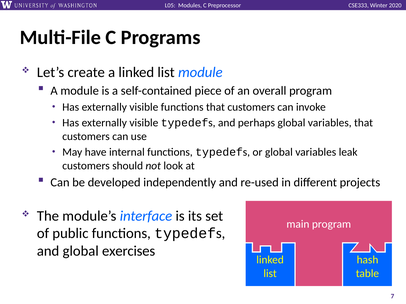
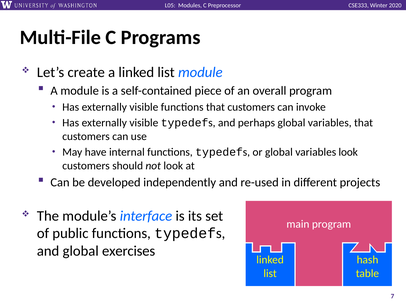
variables leak: leak -> look
